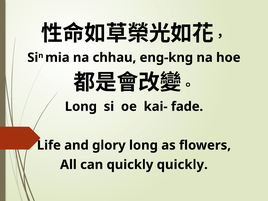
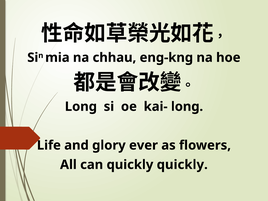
kai- fade: fade -> long
glory long: long -> ever
